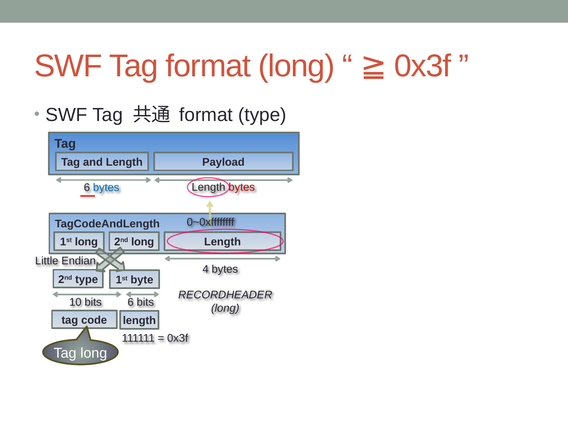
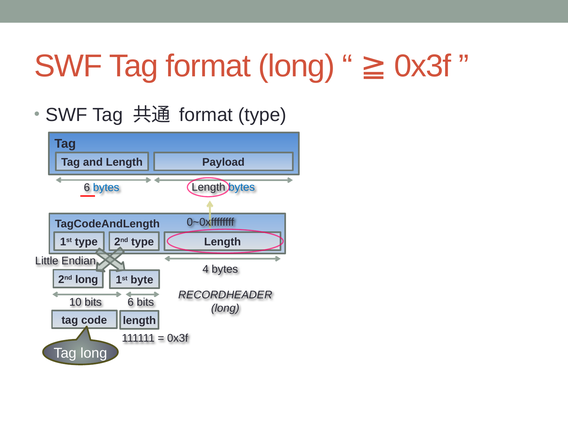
bytes at (242, 187) colour: red -> blue
1st long: long -> type
2nd long: long -> type
2nd type: type -> long
